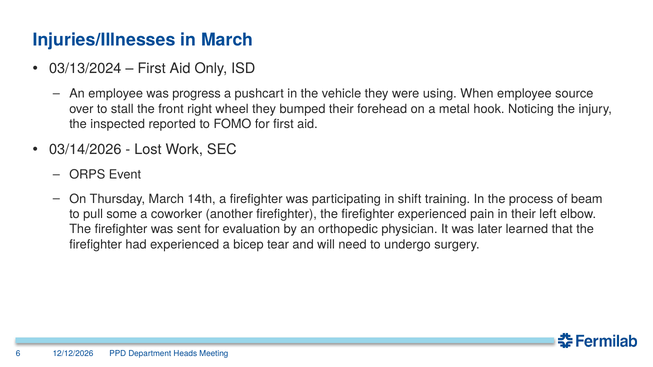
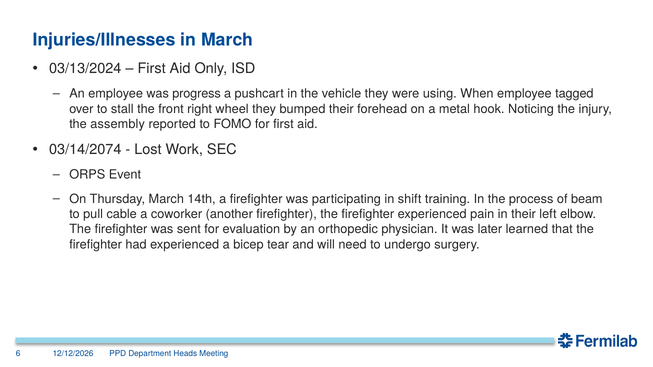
source: source -> tagged
inspected: inspected -> assembly
03/14/2026: 03/14/2026 -> 03/14/2074
some: some -> cable
